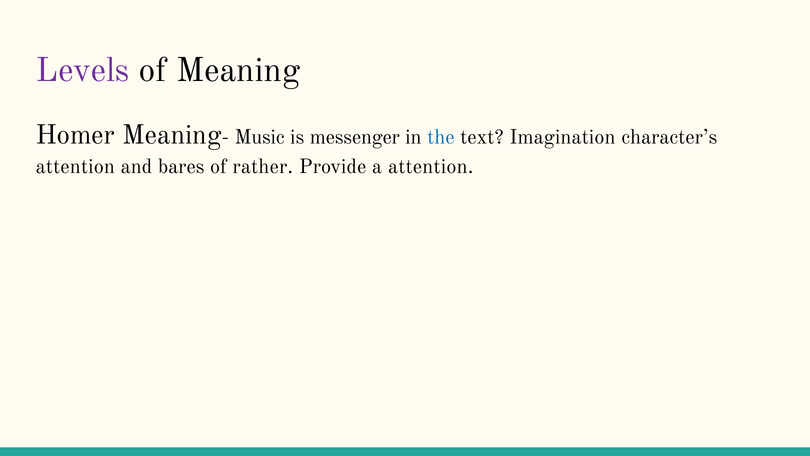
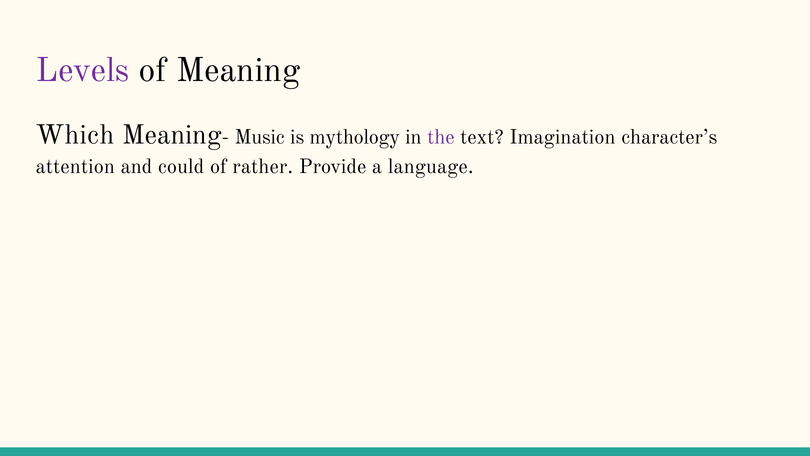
Homer: Homer -> Which
messenger: messenger -> mythology
the colour: blue -> purple
bares: bares -> could
a attention: attention -> language
